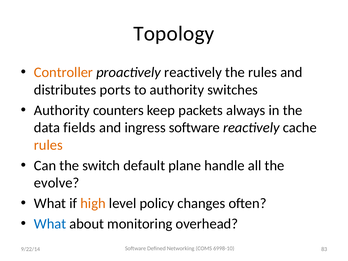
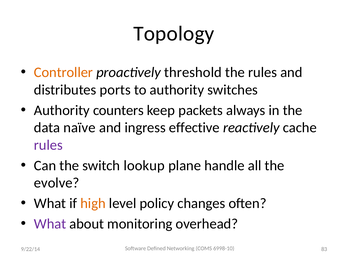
proactively reactively: reactively -> threshold
fields: fields -> naïve
ingress software: software -> effective
rules at (48, 145) colour: orange -> purple
default: default -> lookup
What at (50, 224) colour: blue -> purple
